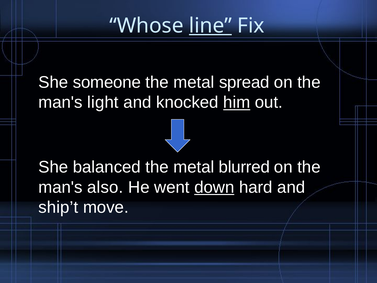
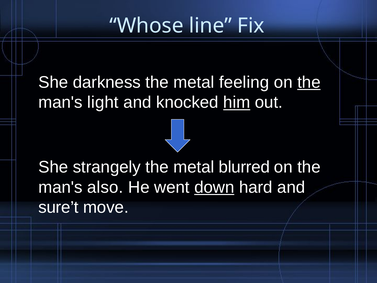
line underline: present -> none
someone: someone -> darkness
spread: spread -> feeling
the at (309, 82) underline: none -> present
balanced: balanced -> strangely
ship’t: ship’t -> sure’t
